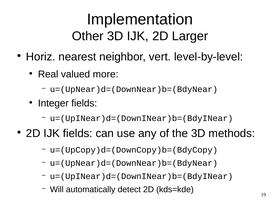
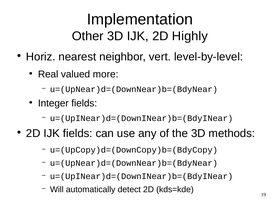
Larger: Larger -> Highly
